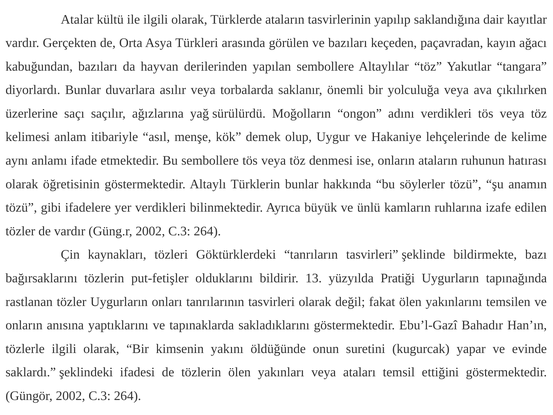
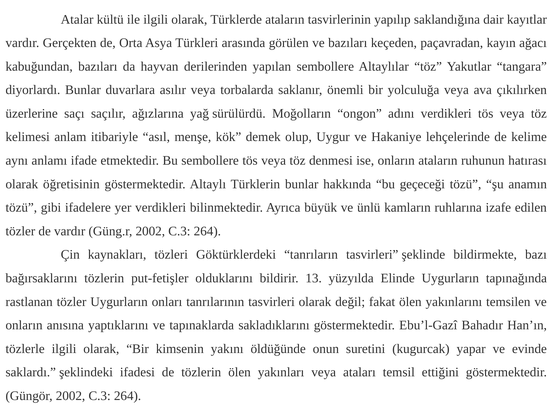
söylerler: söylerler -> geçeceği
Pratiği: Pratiği -> Elinde
